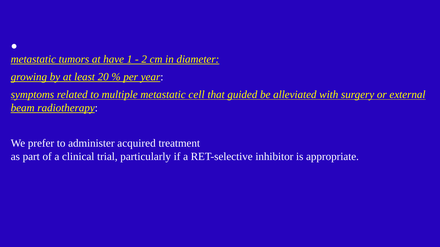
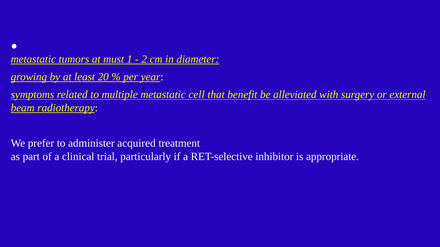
have: have -> must
guided: guided -> benefit
